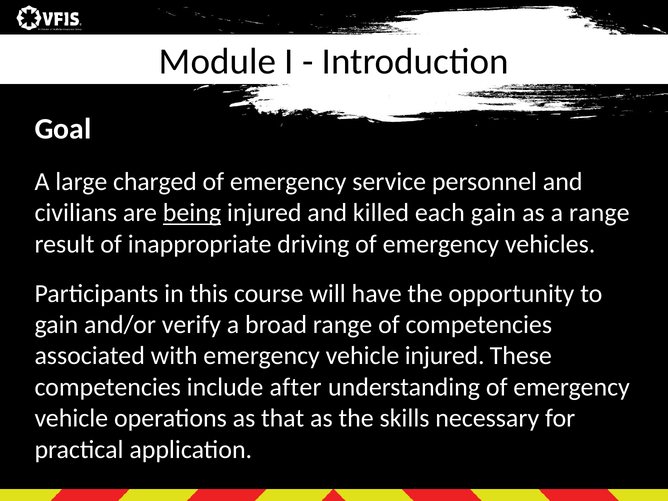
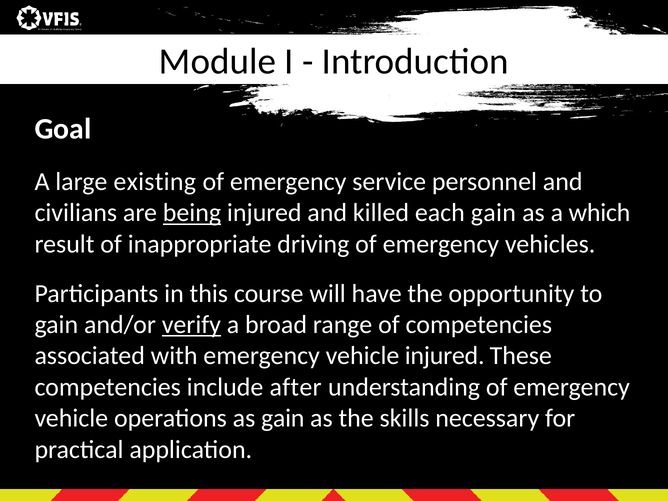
charged: charged -> existing
a range: range -> which
verify underline: none -> present
as that: that -> gain
